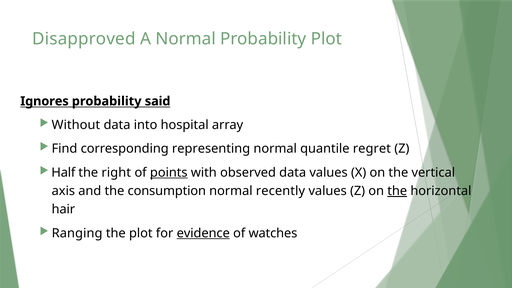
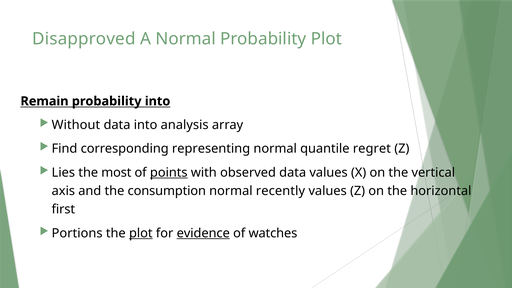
Ignores: Ignores -> Remain
probability said: said -> into
hospital: hospital -> analysis
Half: Half -> Lies
right: right -> most
the at (397, 191) underline: present -> none
hair: hair -> first
Ranging: Ranging -> Portions
plot at (141, 233) underline: none -> present
